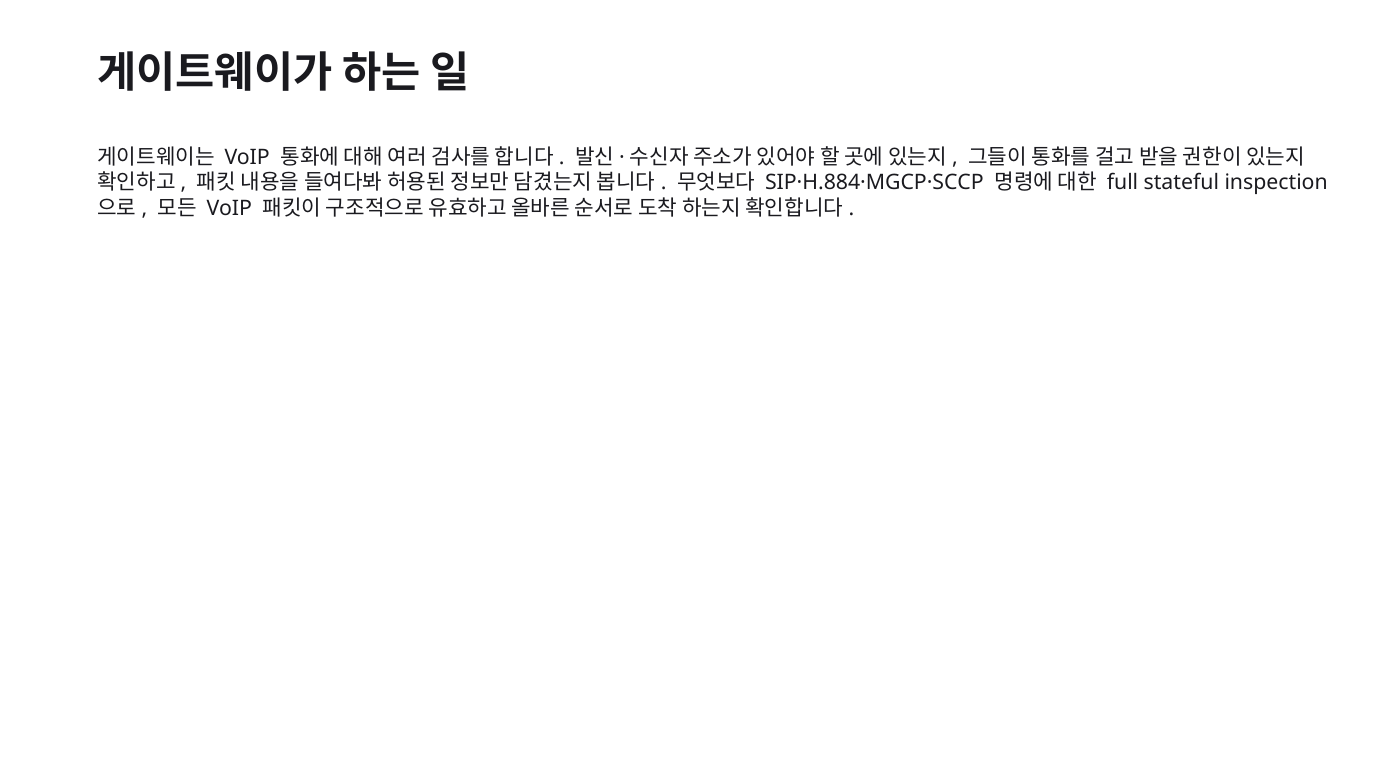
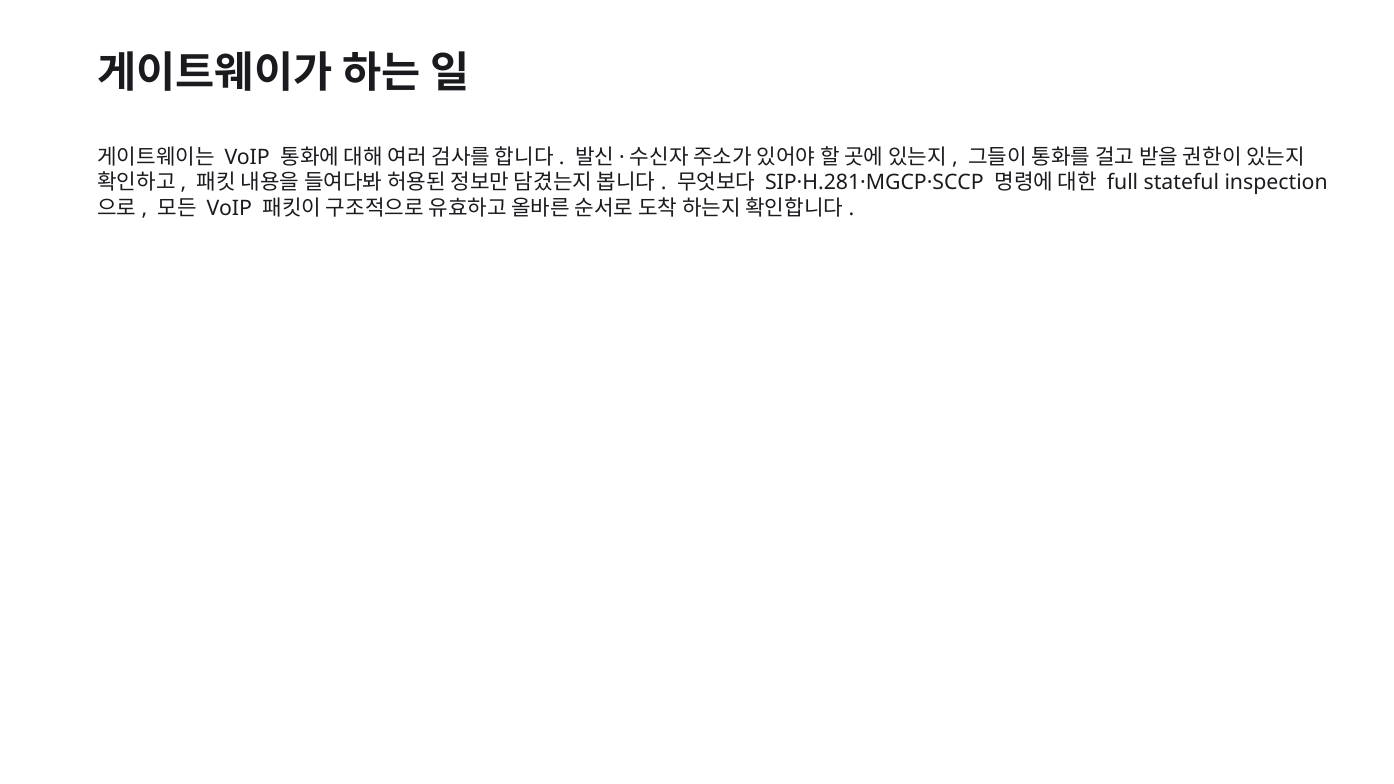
SIP·H.884·MGCP·SCCP: SIP·H.884·MGCP·SCCP -> SIP·H.281·MGCP·SCCP
